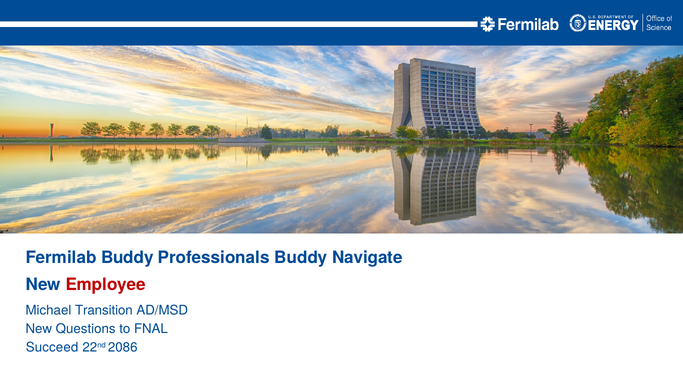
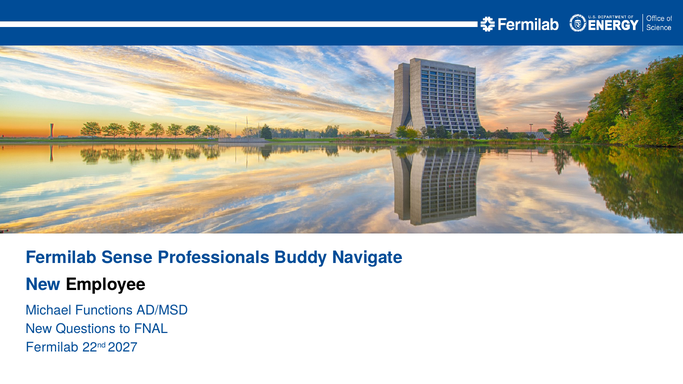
Fermilab Buddy: Buddy -> Sense
Employee colour: red -> black
Transition: Transition -> Functions
Succeed at (52, 348): Succeed -> Fermilab
2086: 2086 -> 2027
